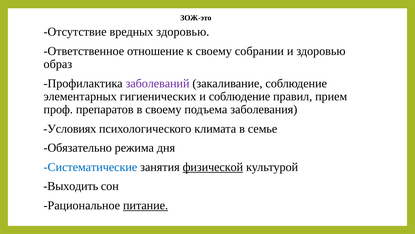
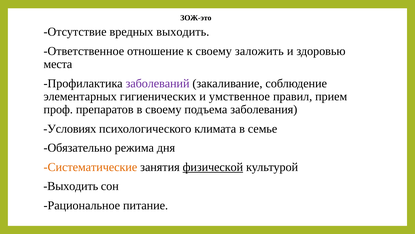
вредных здоровью: здоровью -> выходить
собрании: собрании -> заложить
образ: образ -> места
и соблюдение: соблюдение -> умственное
Систематические colour: blue -> orange
питание underline: present -> none
